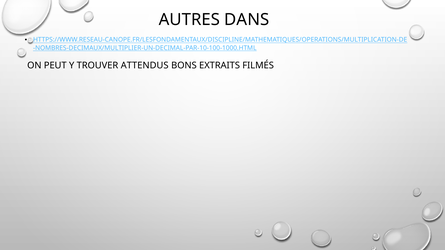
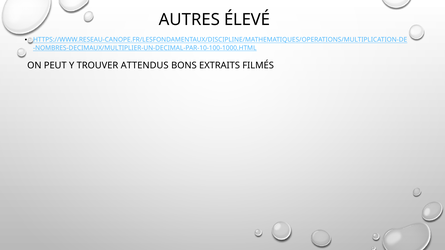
DANS: DANS -> ÉLEVÉ
